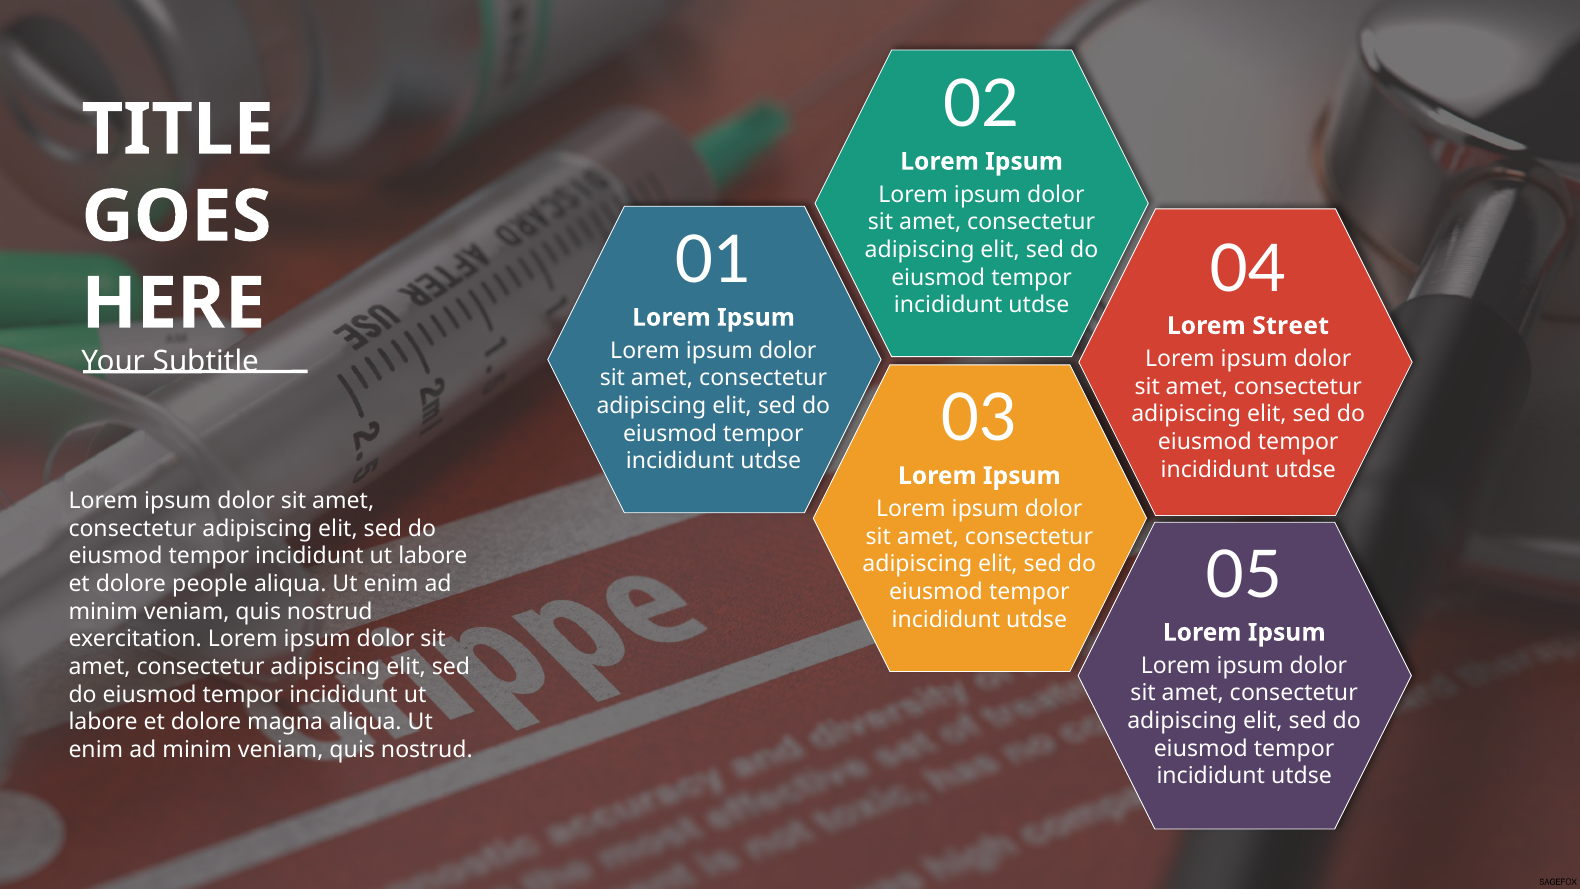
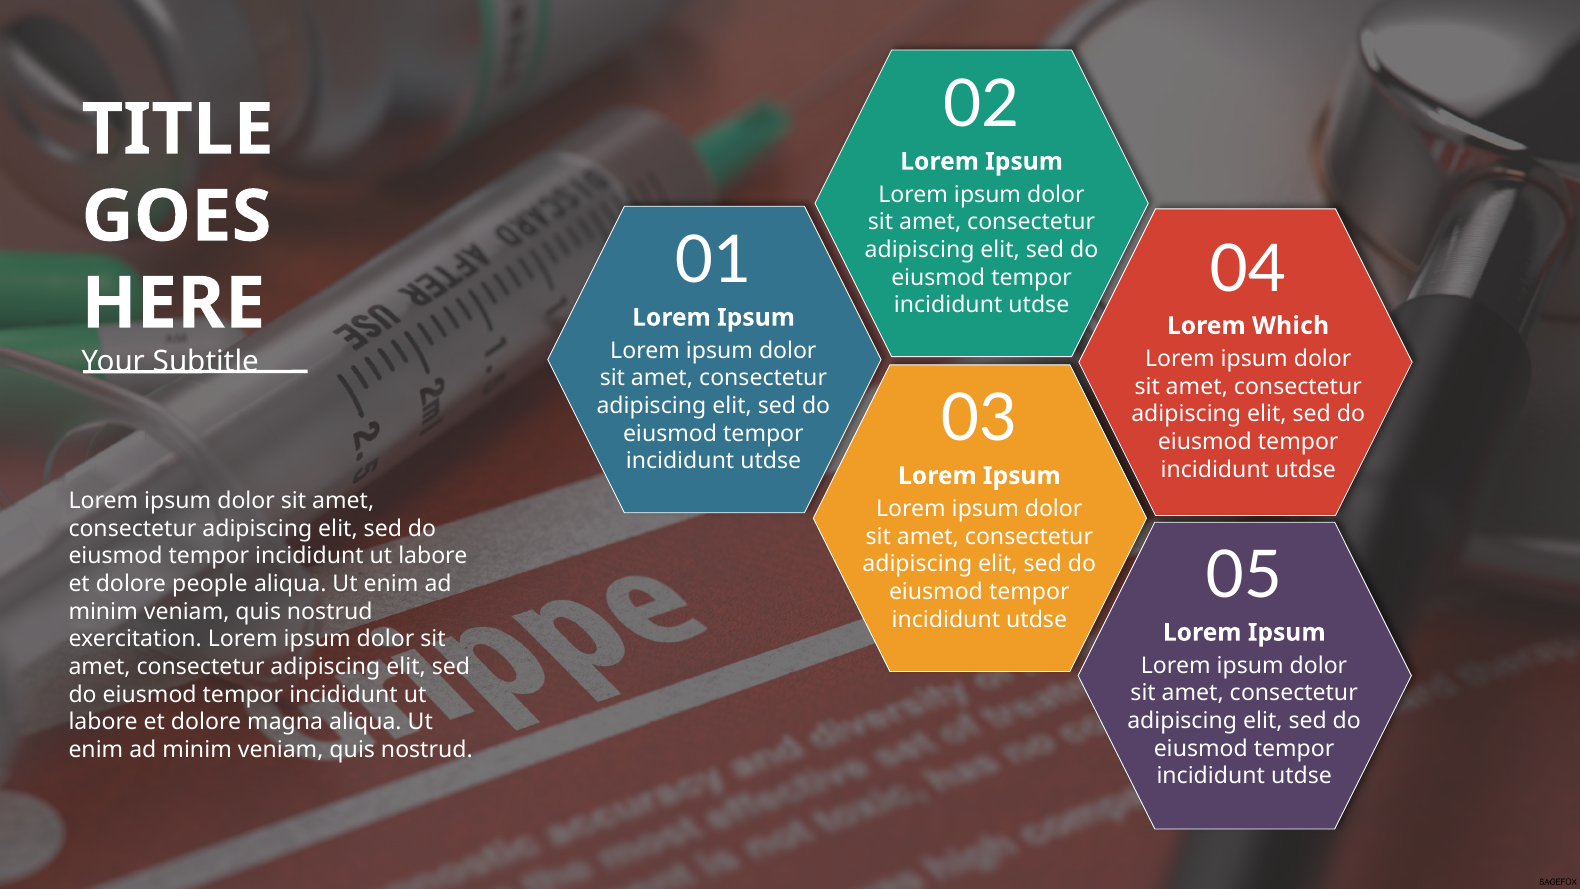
Street: Street -> Which
